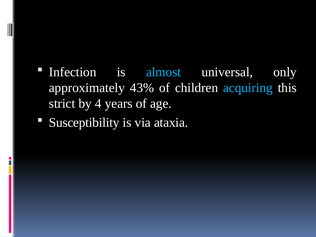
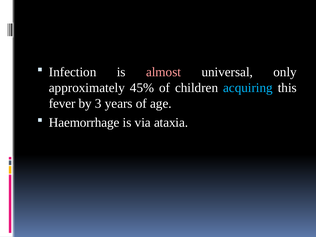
almost colour: light blue -> pink
43%: 43% -> 45%
strict: strict -> fever
4: 4 -> 3
Susceptibility: Susceptibility -> Haemorrhage
